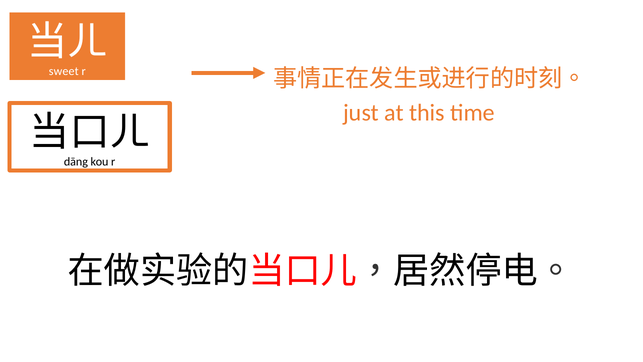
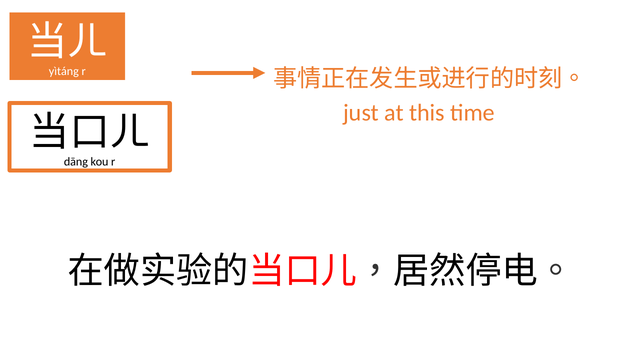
sweet: sweet -> yìtáng
